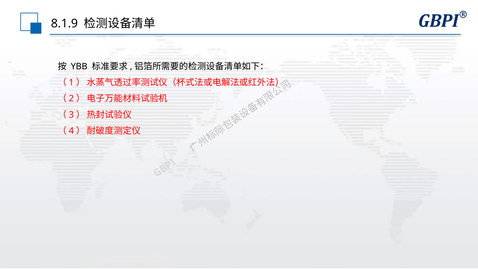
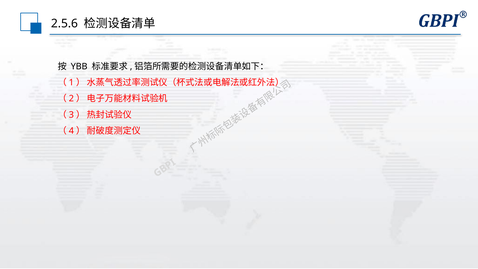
8.1.9: 8.1.9 -> 2.5.6
